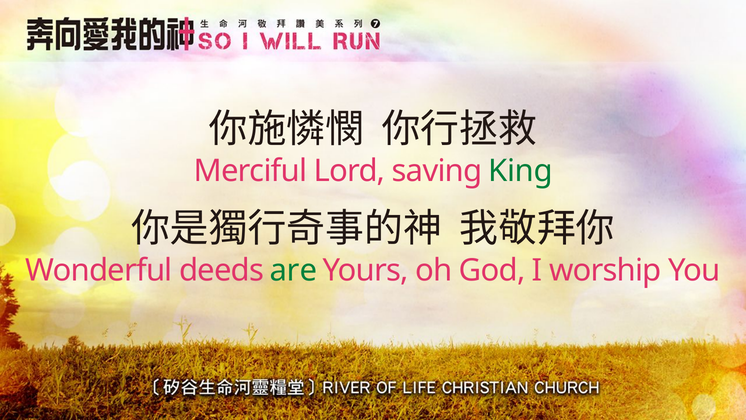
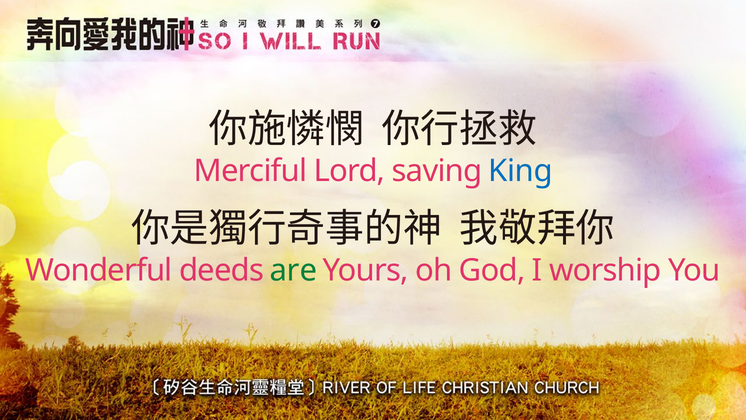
King colour: green -> blue
